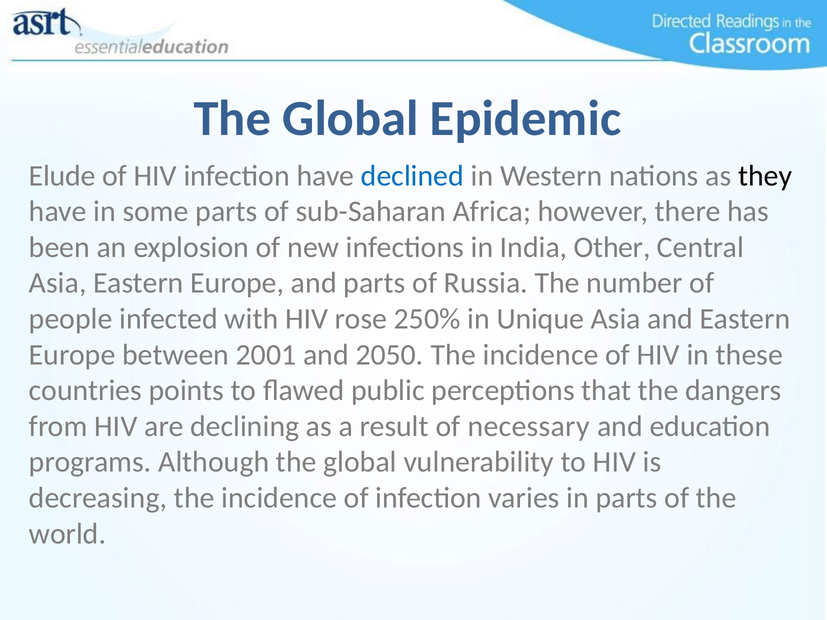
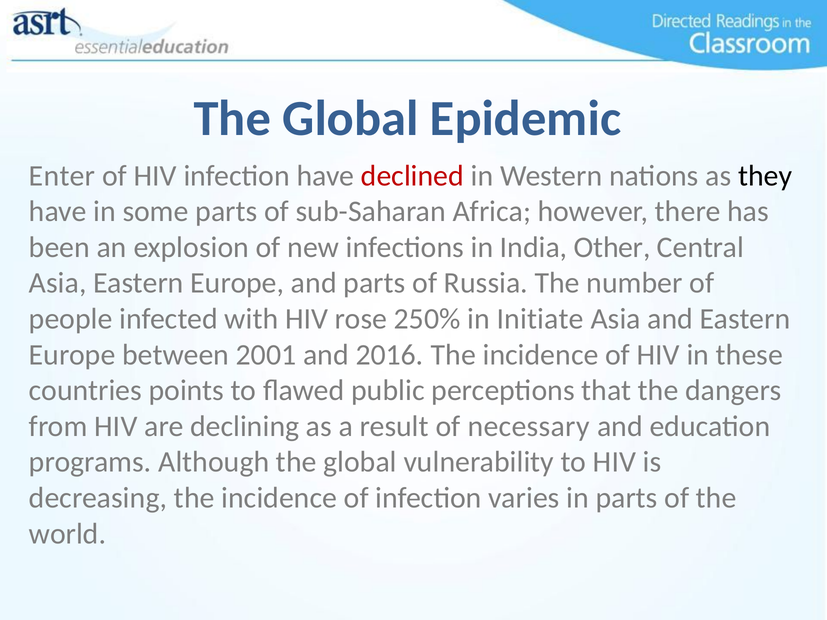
Elude: Elude -> Enter
declined colour: blue -> red
Unique: Unique -> Initiate
2050: 2050 -> 2016
